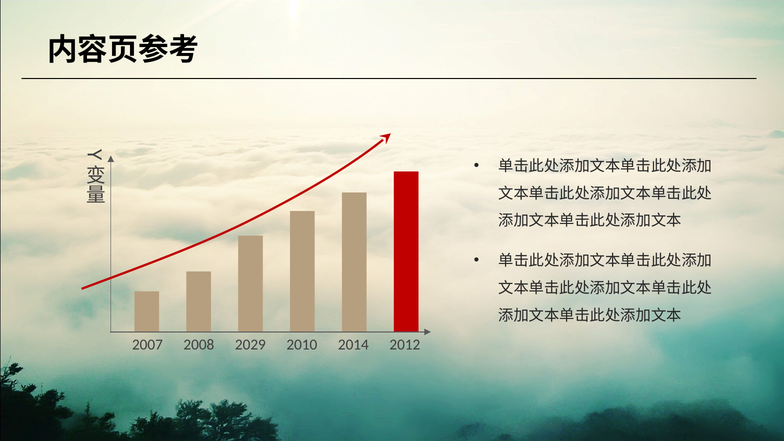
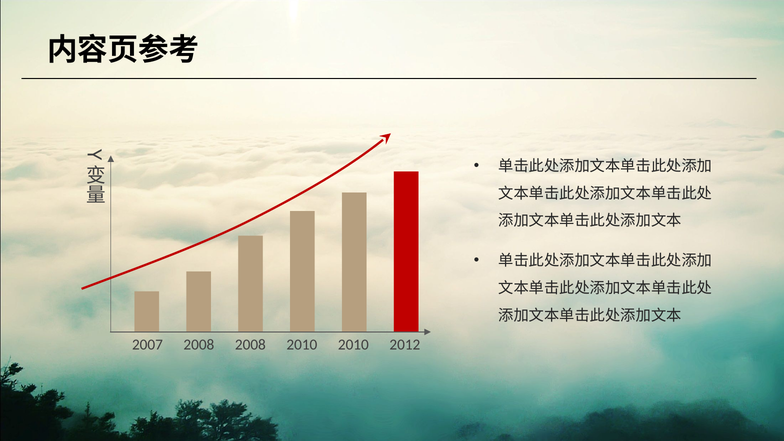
2029 at (250, 345): 2029 -> 2008
2014 at (353, 345): 2014 -> 2010
